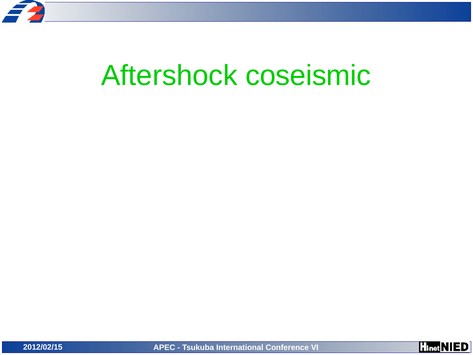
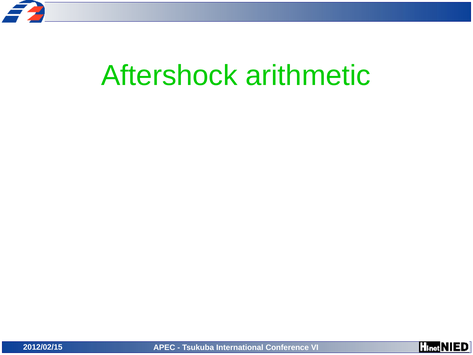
coseismic: coseismic -> arithmetic
